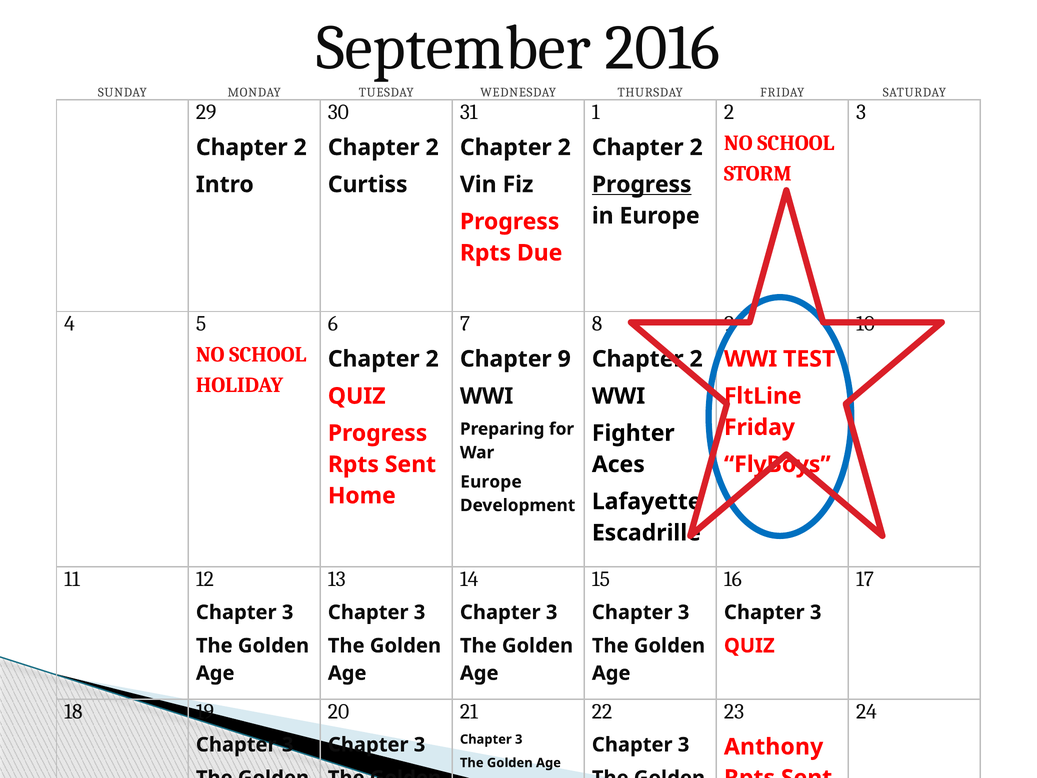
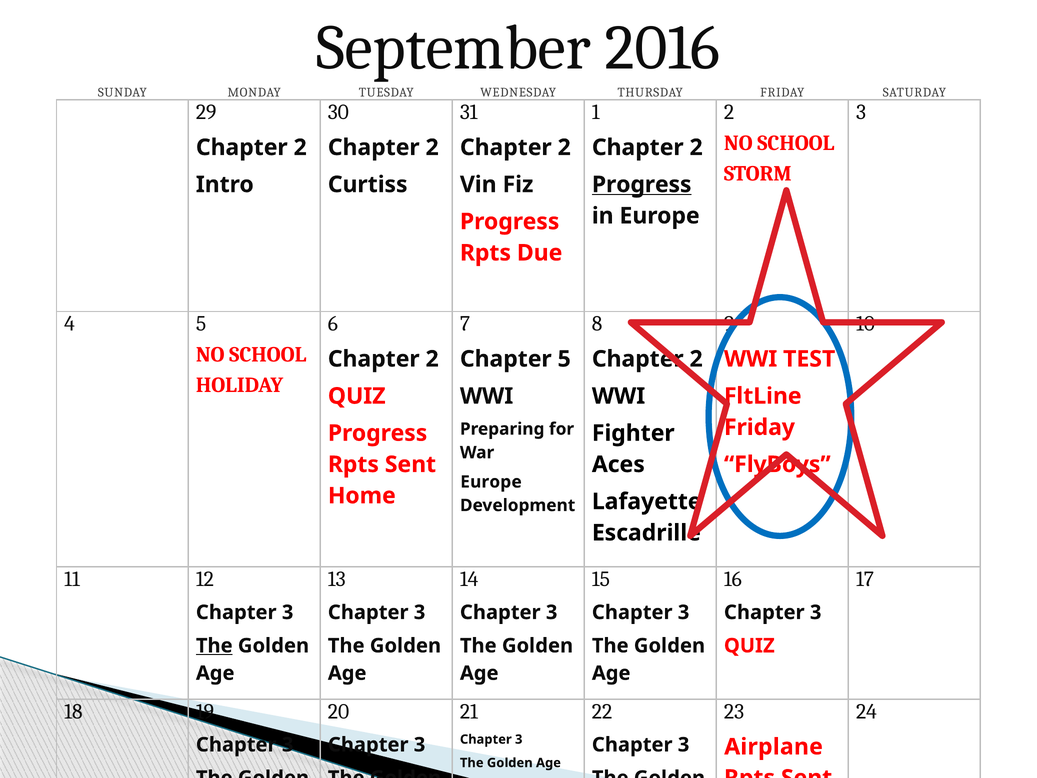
Chapter 9: 9 -> 5
The at (214, 646) underline: none -> present
Anthony: Anthony -> Airplane
